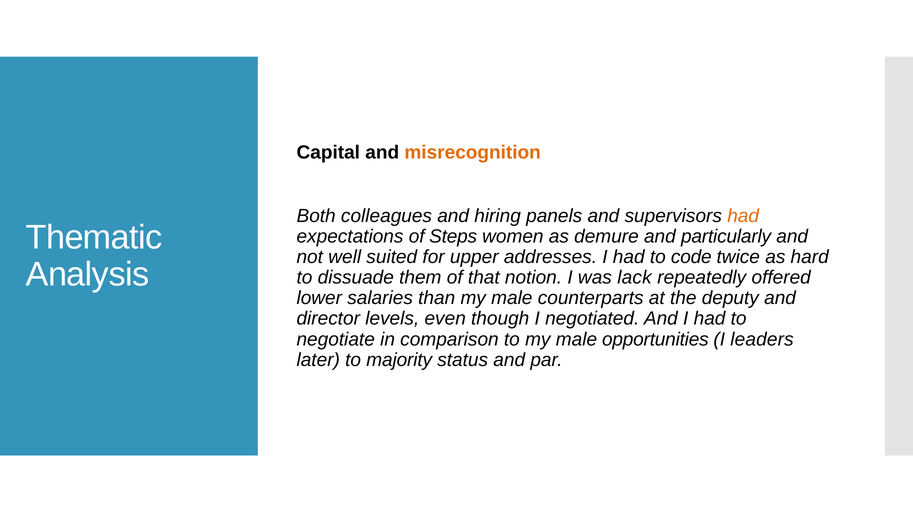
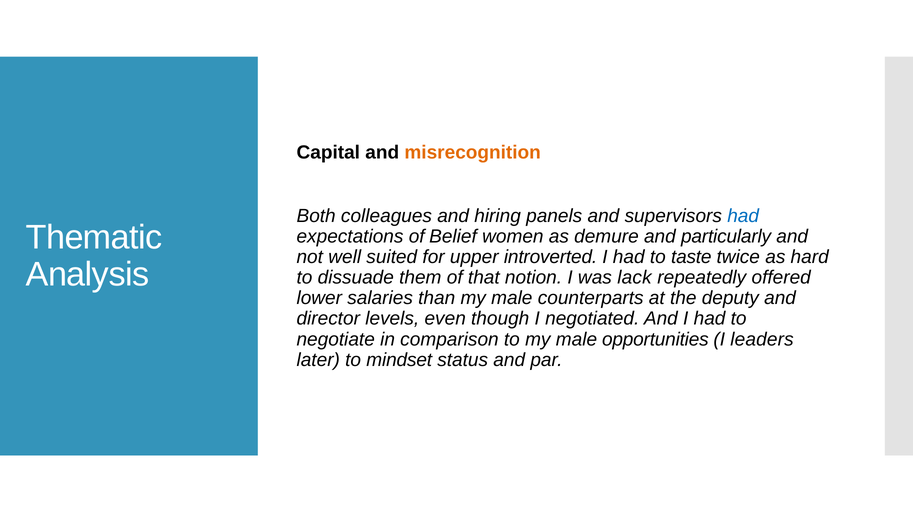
had at (743, 216) colour: orange -> blue
Steps: Steps -> Belief
addresses: addresses -> introverted
code: code -> taste
majority: majority -> mindset
